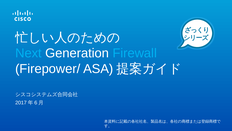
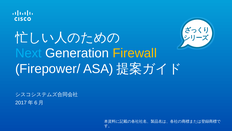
Firewall colour: light blue -> yellow
